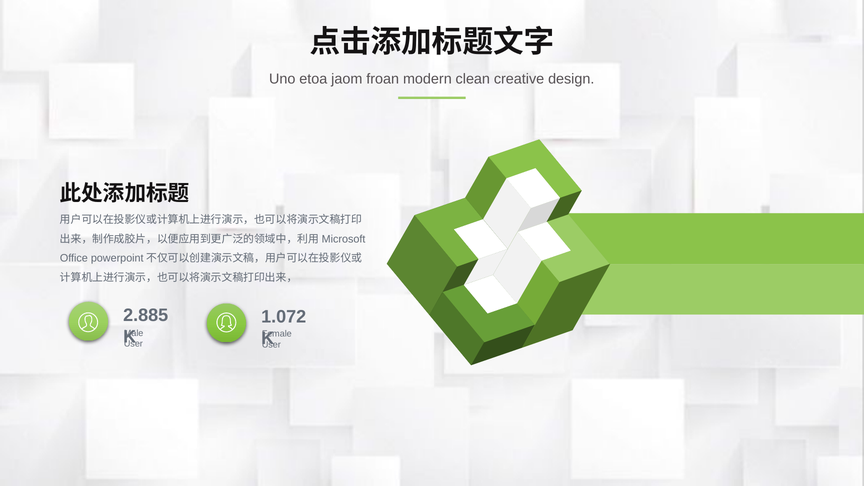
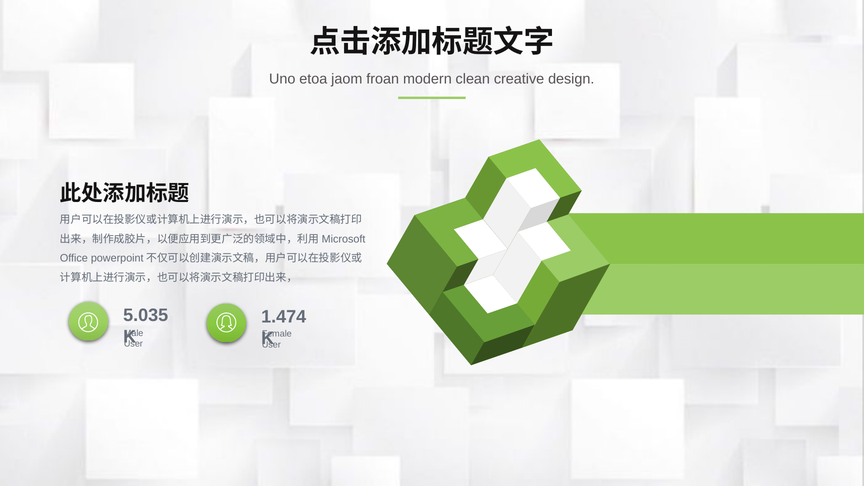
2.885: 2.885 -> 5.035
1.072: 1.072 -> 1.474
